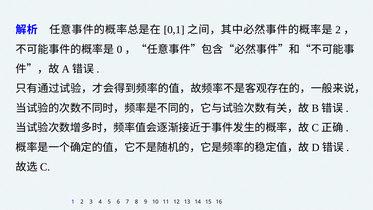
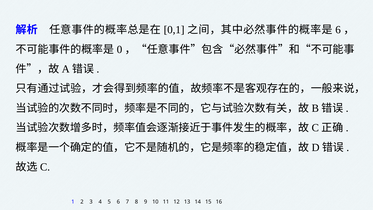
2 at (338, 30): 2 -> 6
